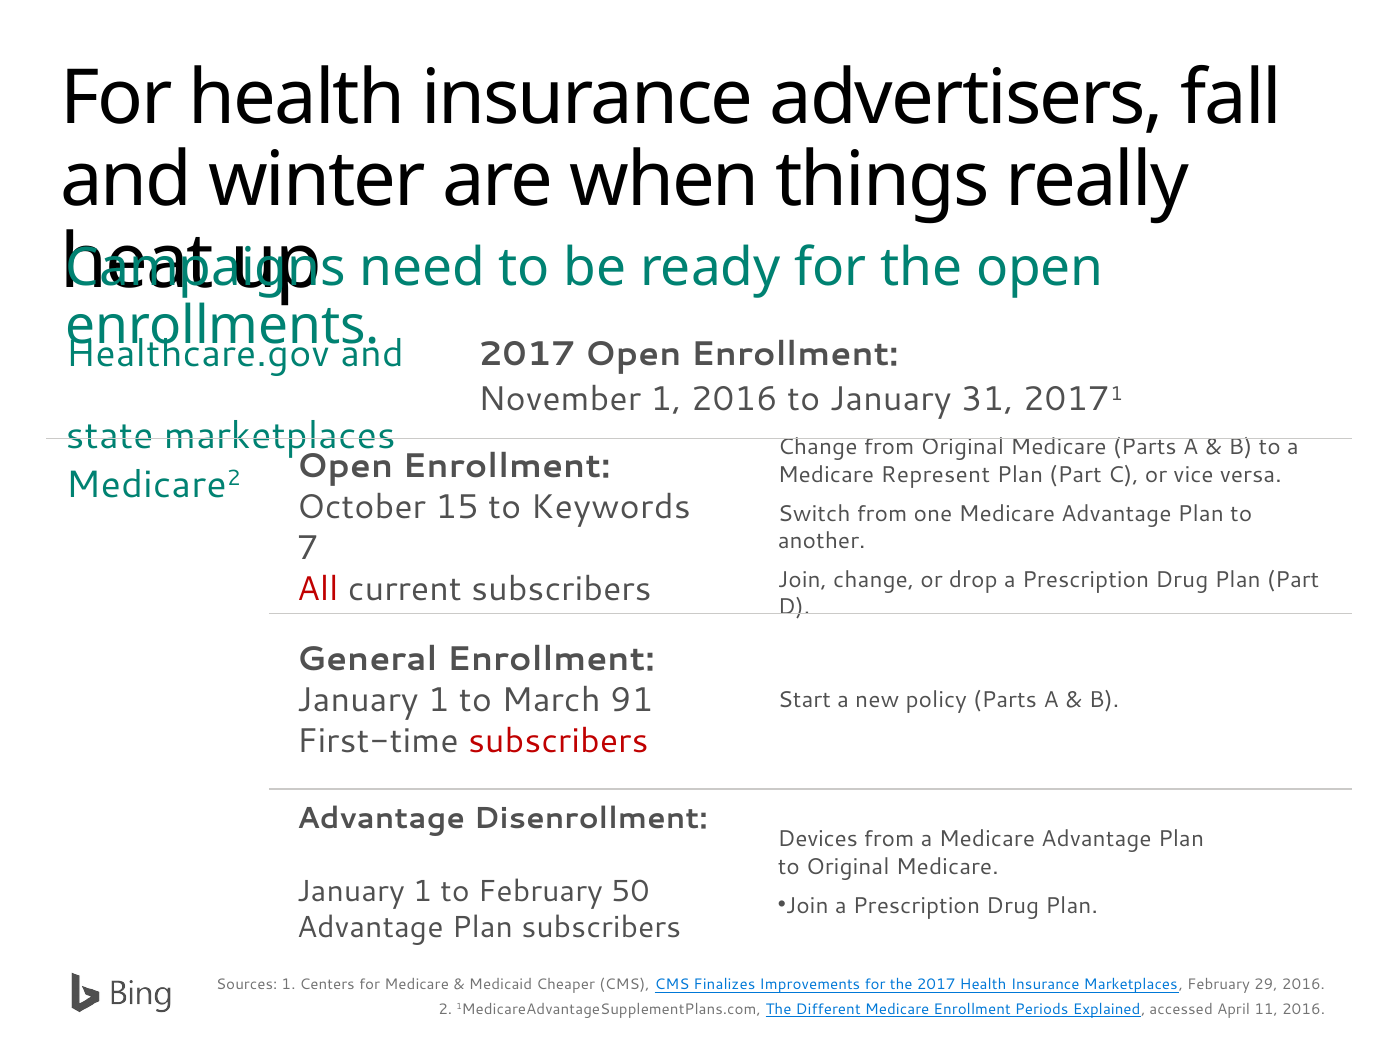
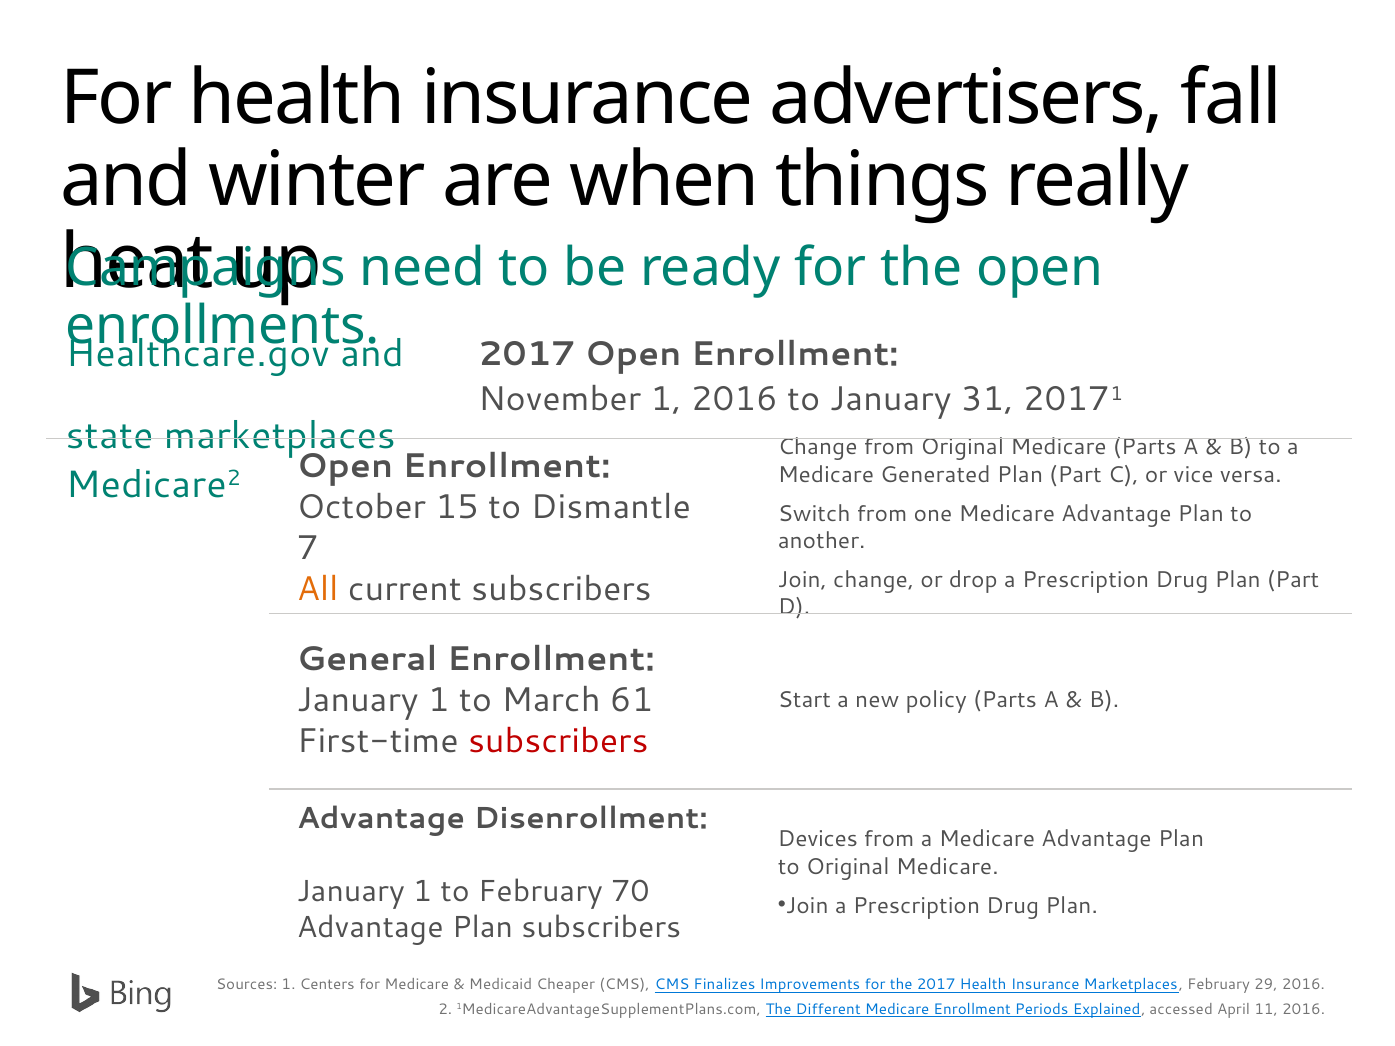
Represent: Represent -> Generated
Keywords: Keywords -> Dismantle
All colour: red -> orange
91: 91 -> 61
50: 50 -> 70
